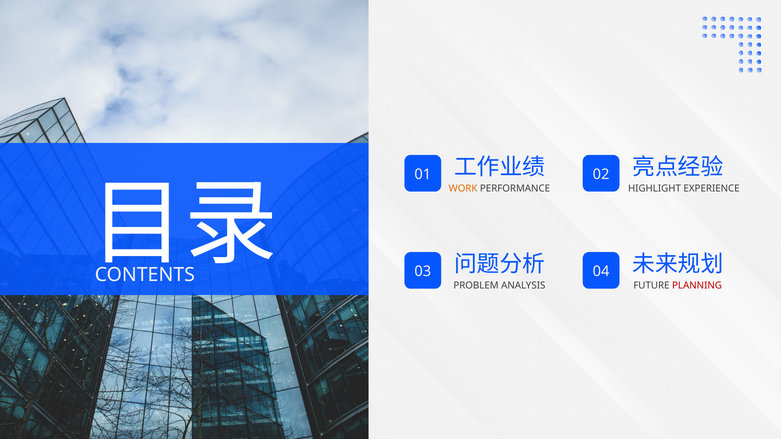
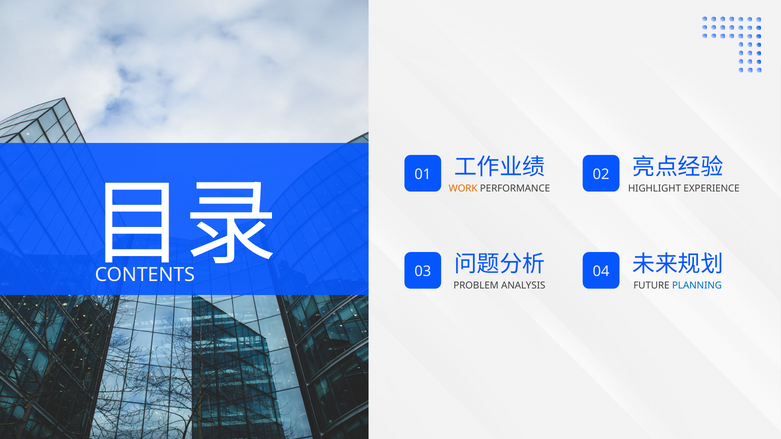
PLANNING colour: red -> blue
